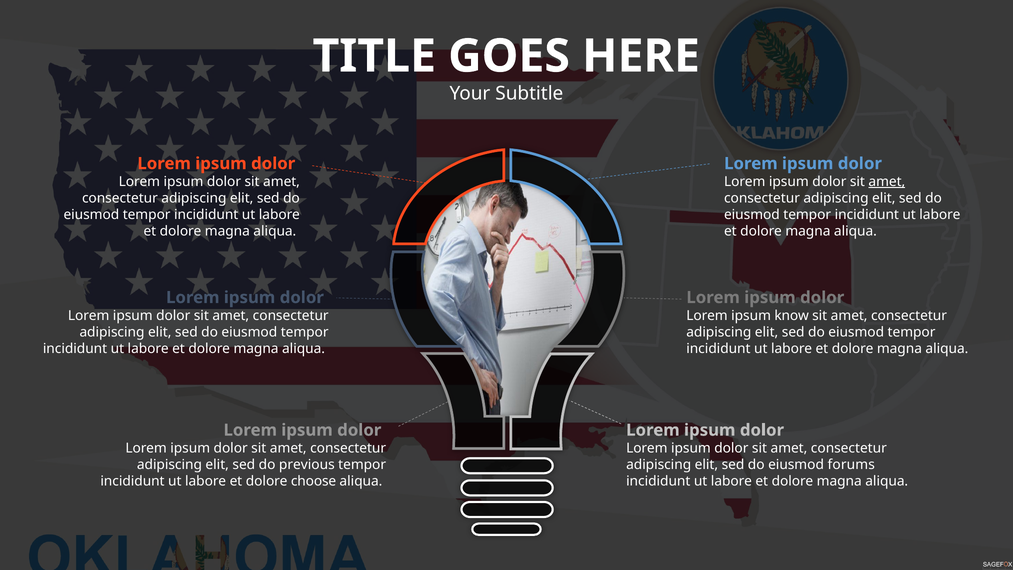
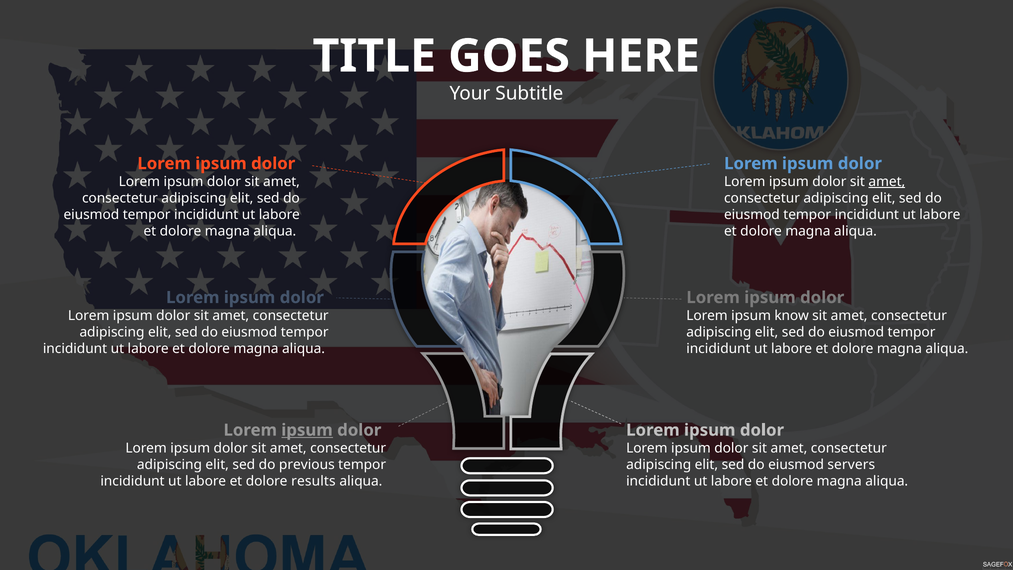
ipsum at (307, 430) underline: none -> present
forums: forums -> servers
choose: choose -> results
